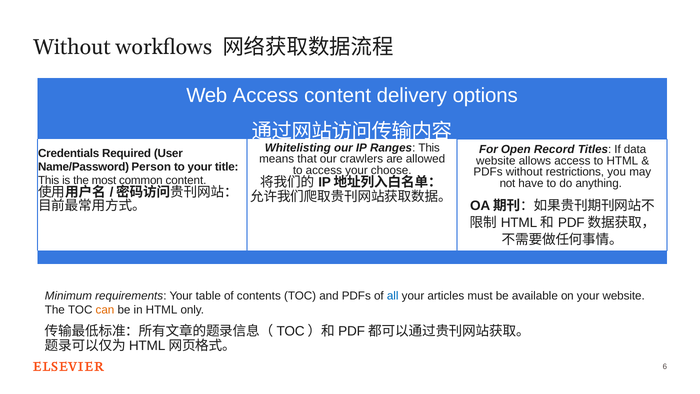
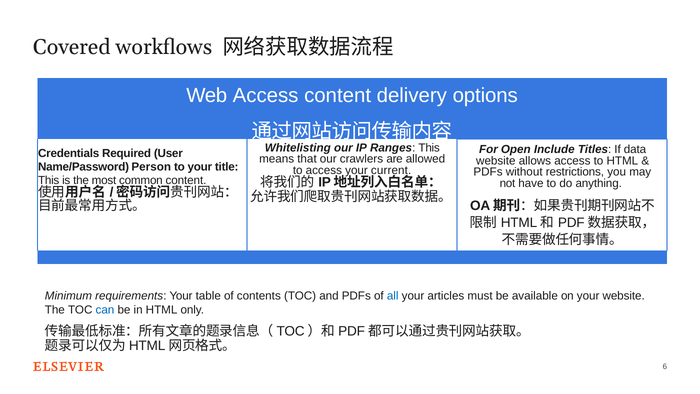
Without at (72, 47): Without -> Covered
Record: Record -> Include
choose: choose -> current
can colour: orange -> blue
